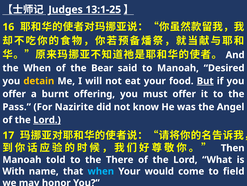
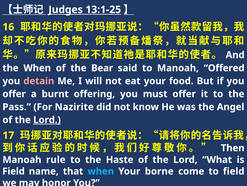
Desired: Desired -> Offered
detain colour: yellow -> pink
But underline: present -> none
told: told -> rule
There: There -> Haste
With at (14, 171): With -> Field
would: would -> borne
